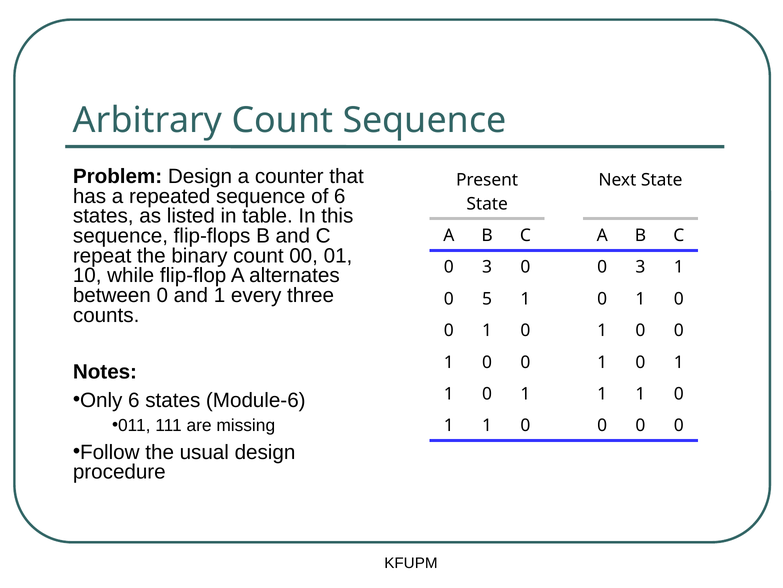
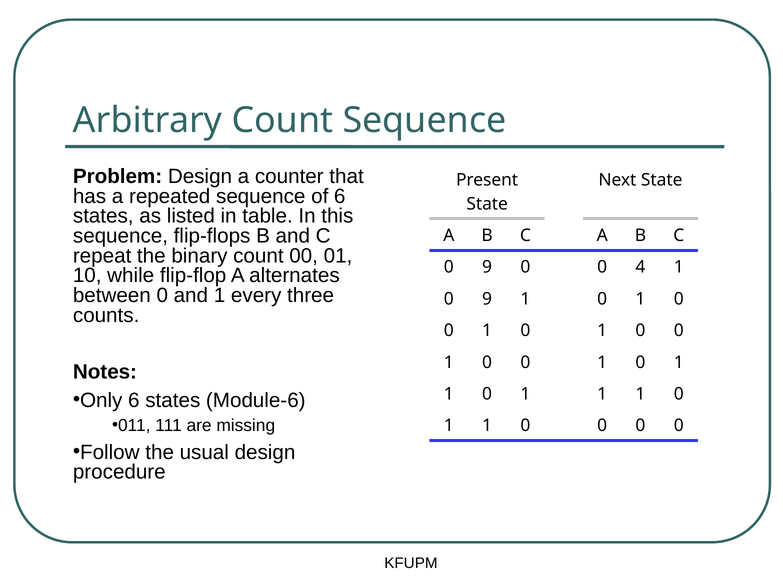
3 at (487, 267): 3 -> 9
0 0 3: 3 -> 4
5 at (487, 299): 5 -> 9
